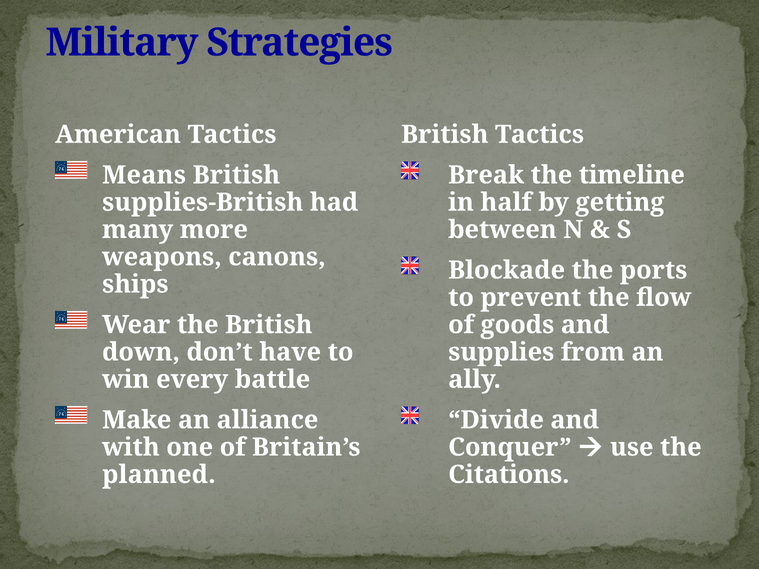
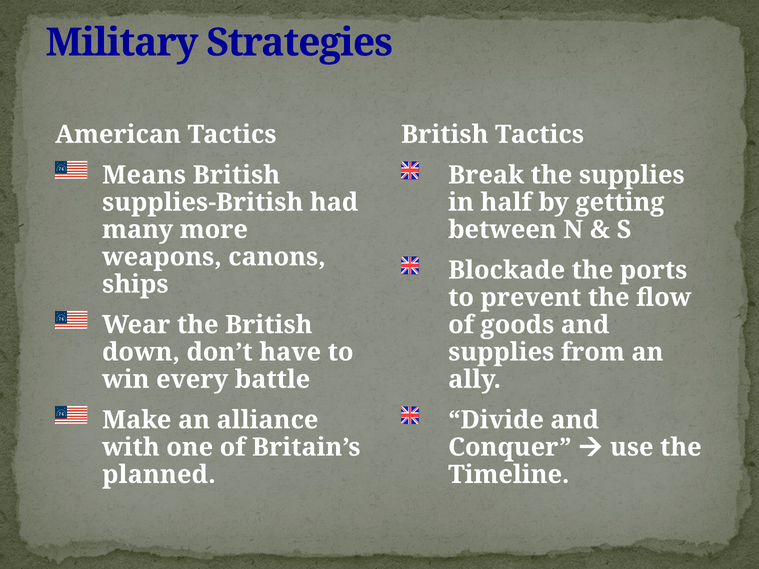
the timeline: timeline -> supplies
Citations: Citations -> Timeline
